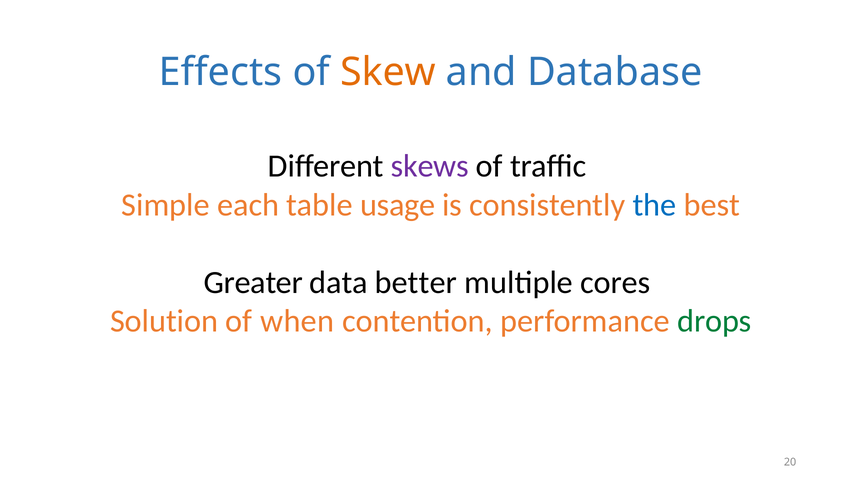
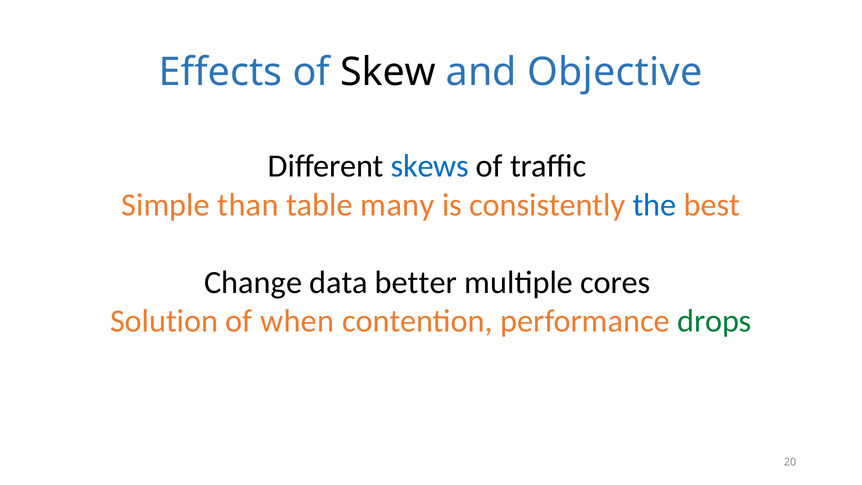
Skew colour: orange -> black
Database: Database -> Objective
skews colour: purple -> blue
each: each -> than
usage: usage -> many
Greater: Greater -> Change
